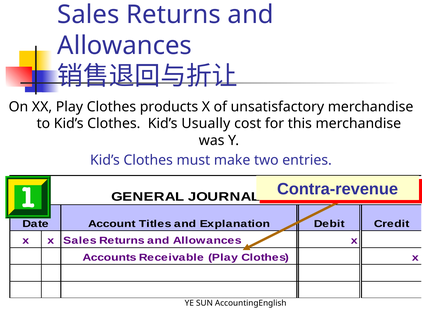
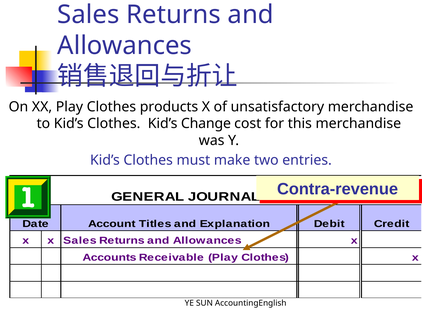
Usually: Usually -> Change
